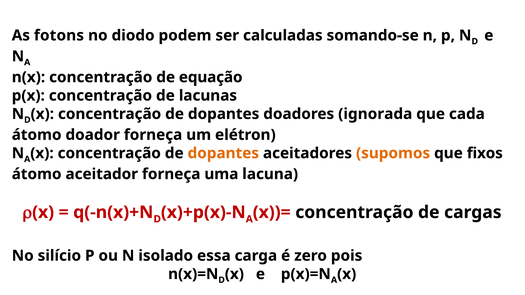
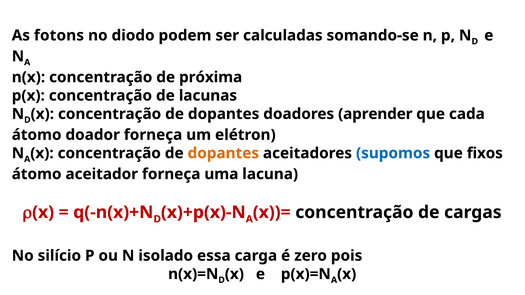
equação: equação -> próxima
ignorada: ignorada -> aprender
supomos colour: orange -> blue
